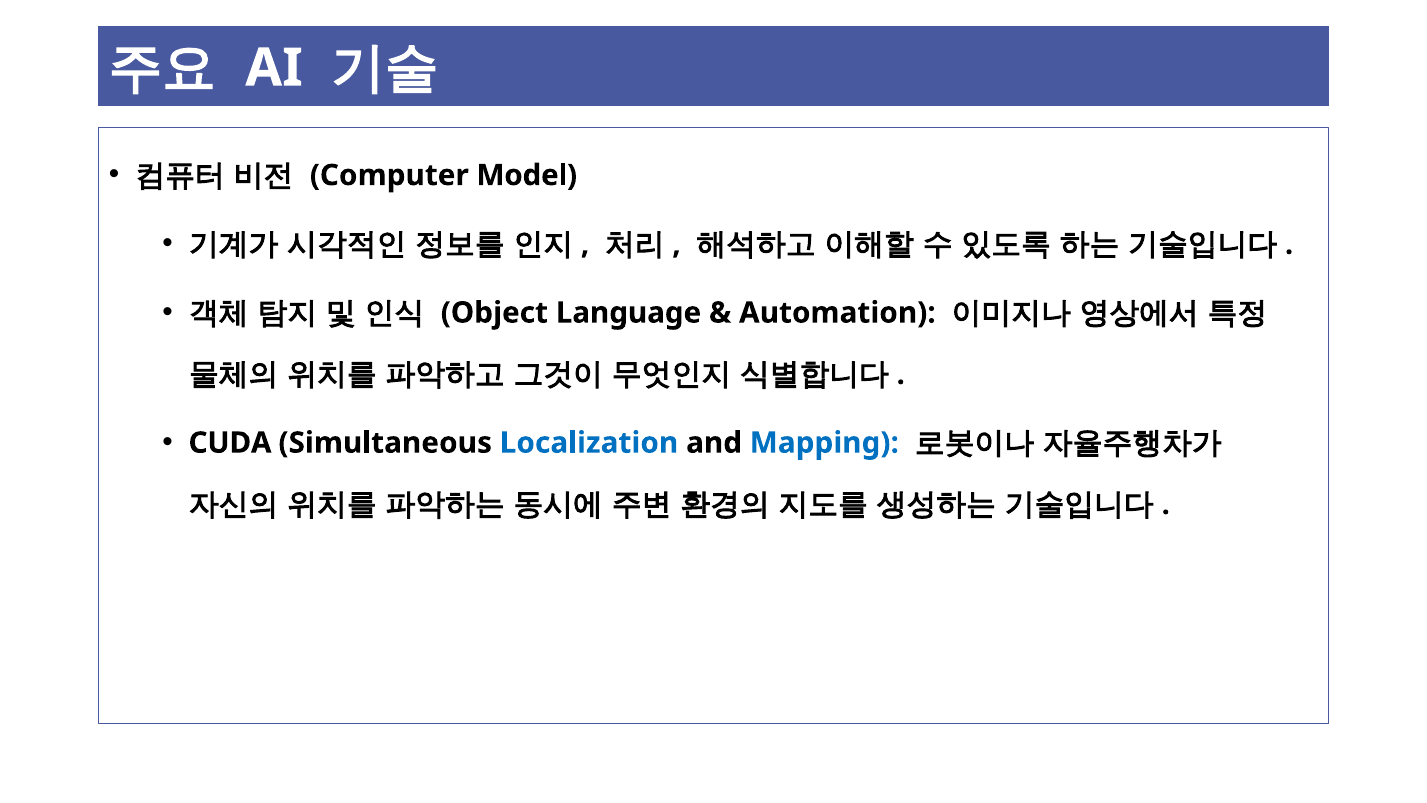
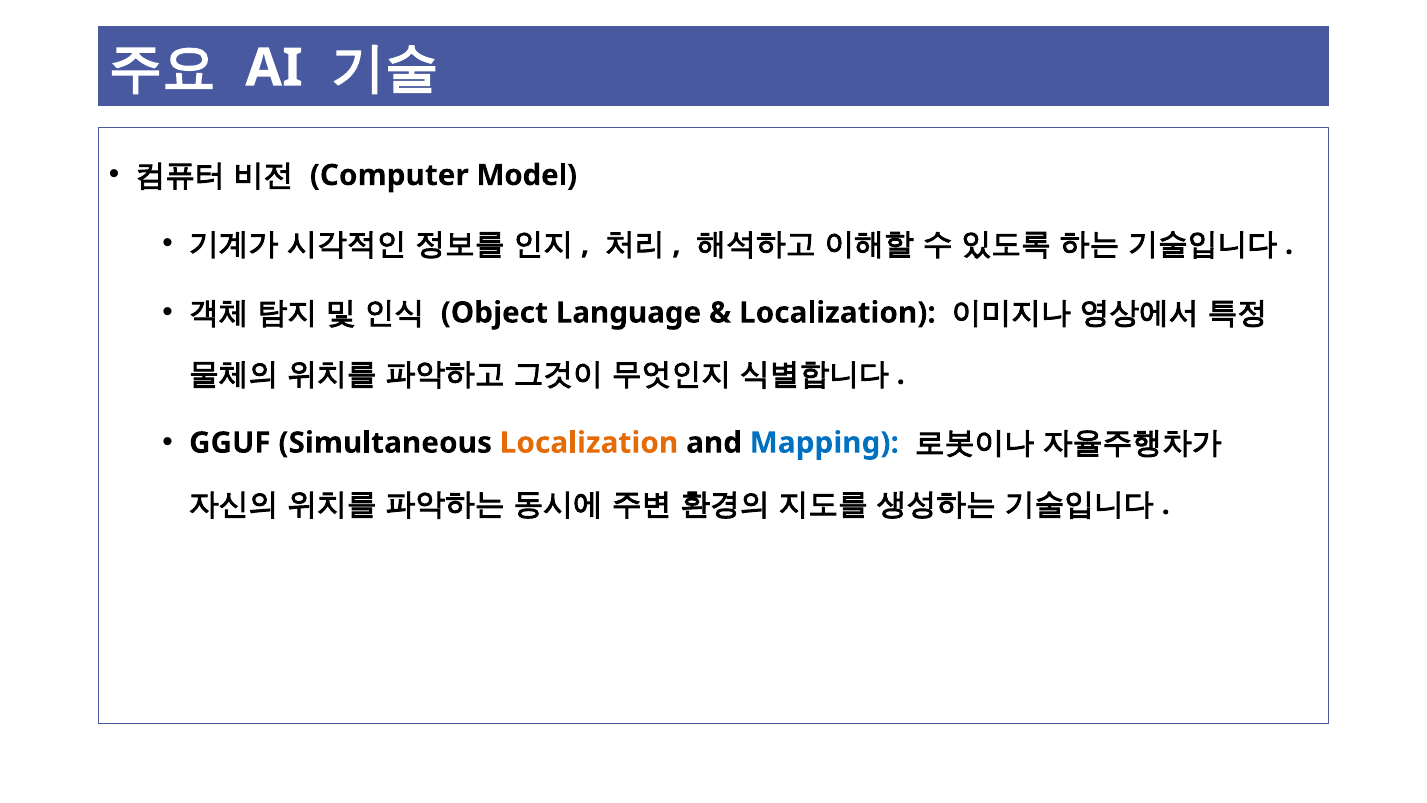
Automation at (837, 313): Automation -> Localization
CUDA: CUDA -> GGUF
Localization at (589, 443) colour: blue -> orange
